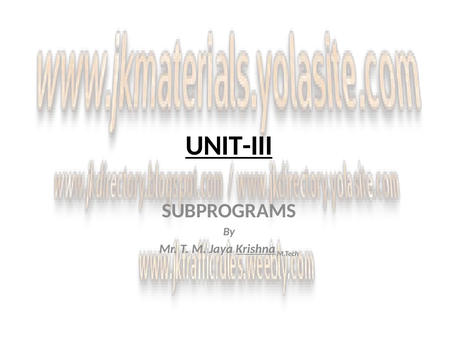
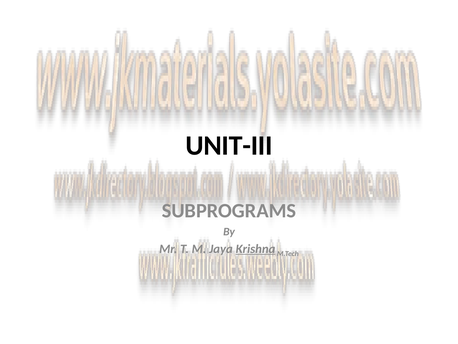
UNIT-III underline: present -> none
